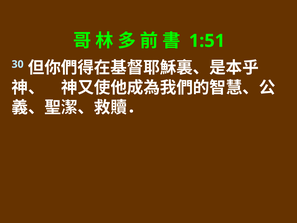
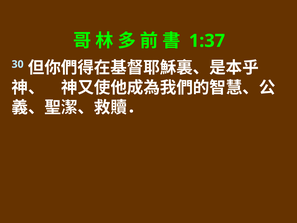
1:51: 1:51 -> 1:37
